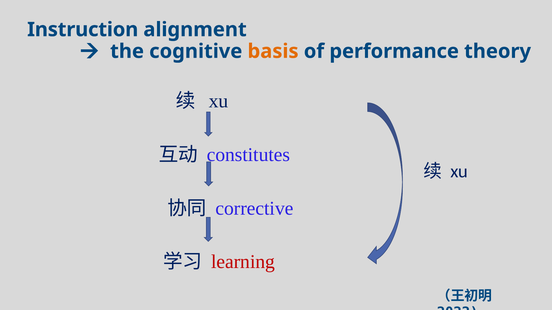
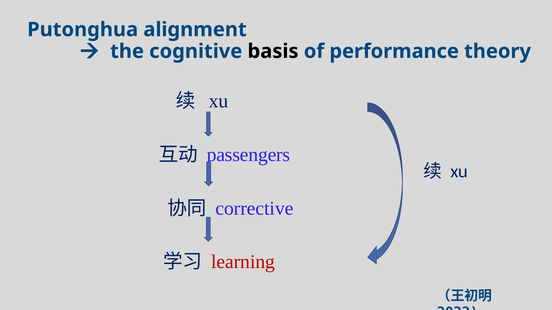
Instruction: Instruction -> Putonghua
basis colour: orange -> black
constitutes: constitutes -> passengers
